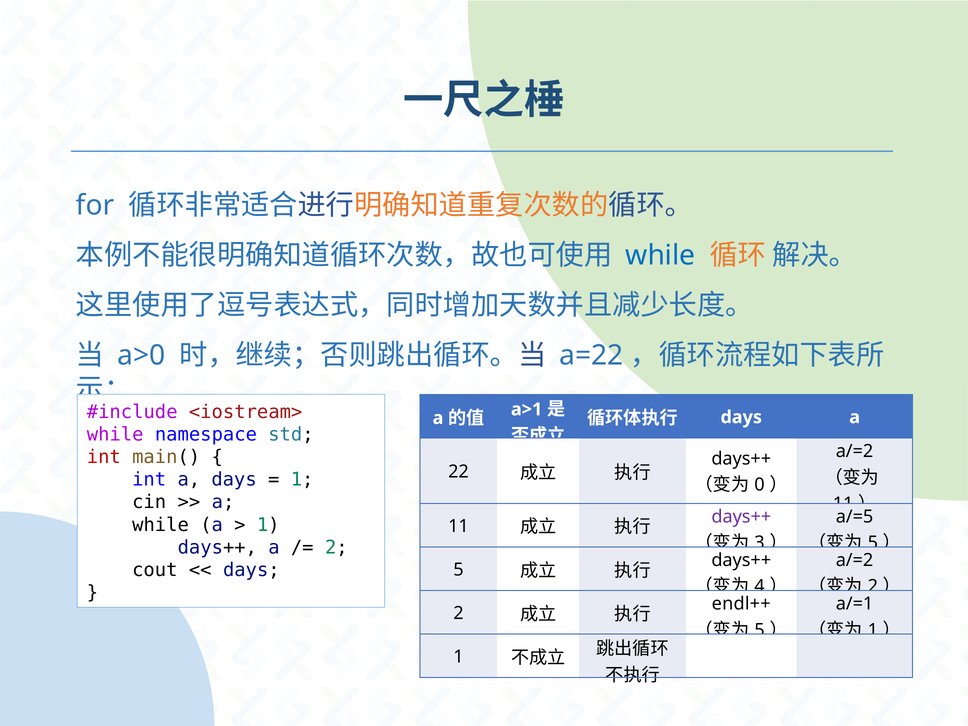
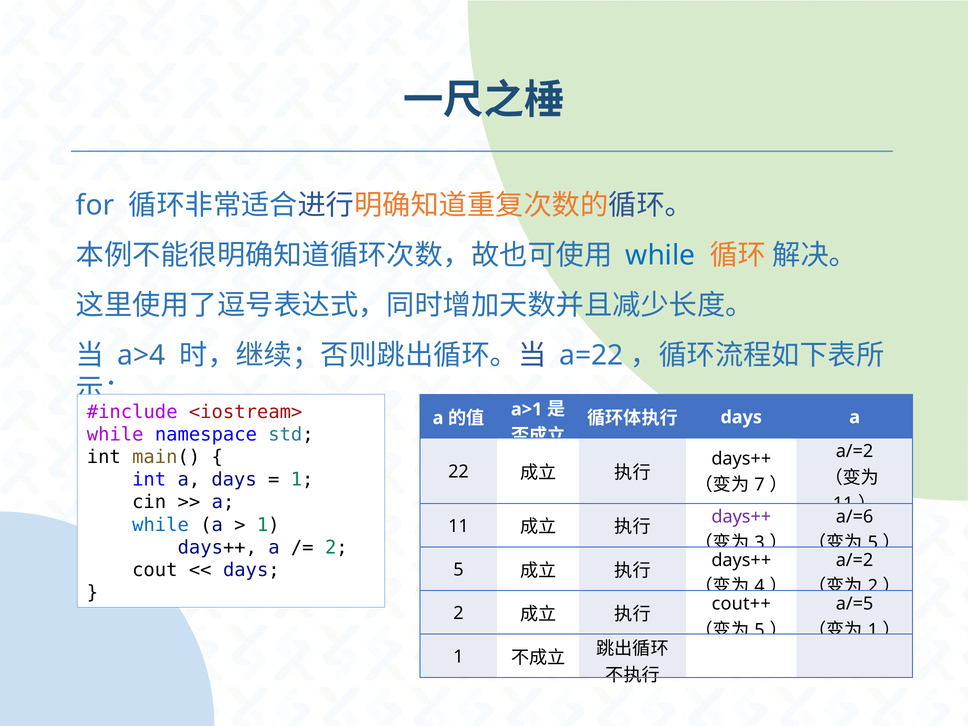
a>0: a>0 -> a>4
int at (104, 457) colour: red -> black
0: 0 -> 7
a/=5: a/=5 -> a/=6
while at (161, 525) colour: black -> blue
a/=1: a/=1 -> a/=5
endl++: endl++ -> cout++
